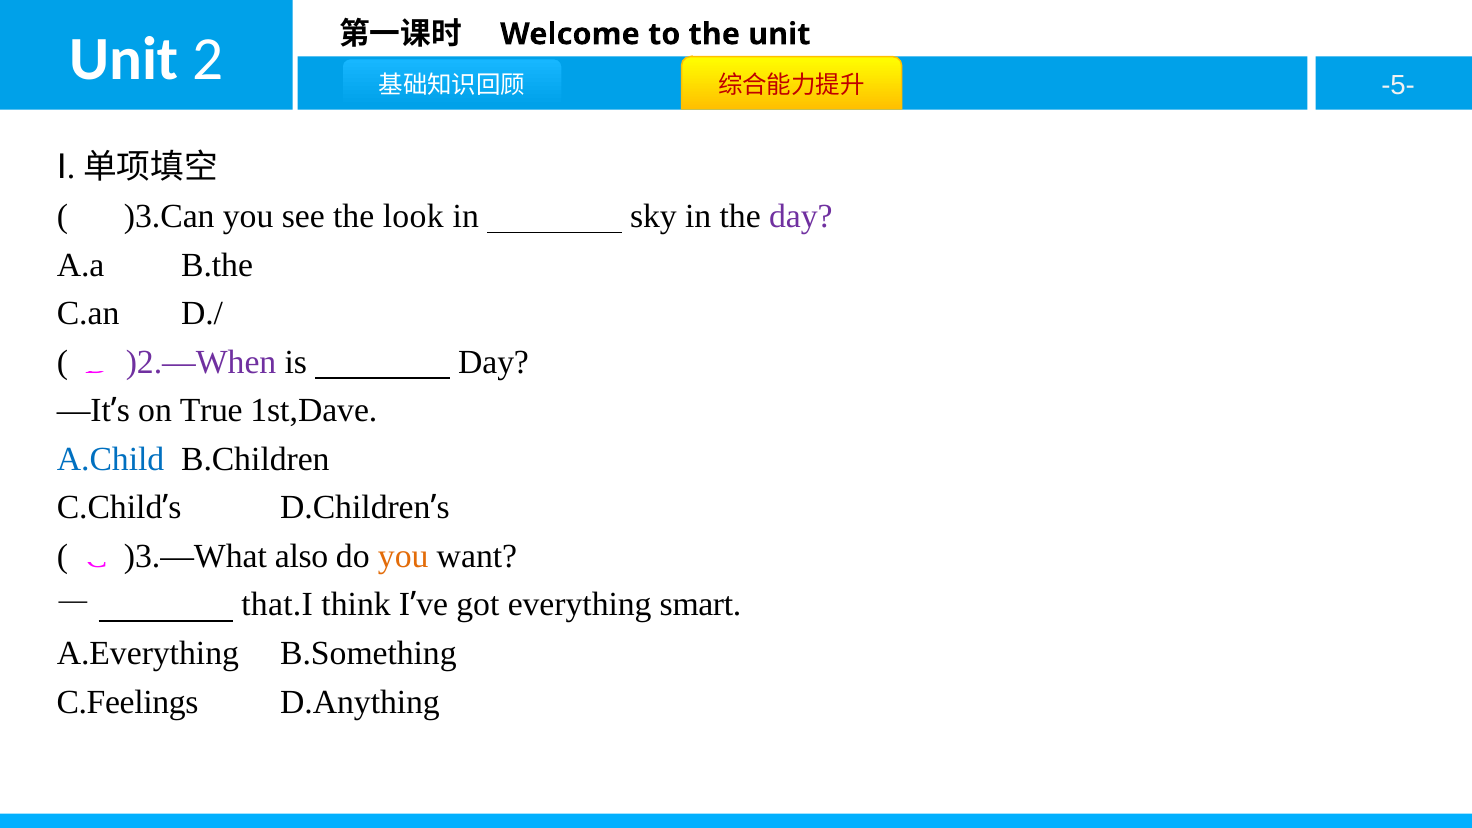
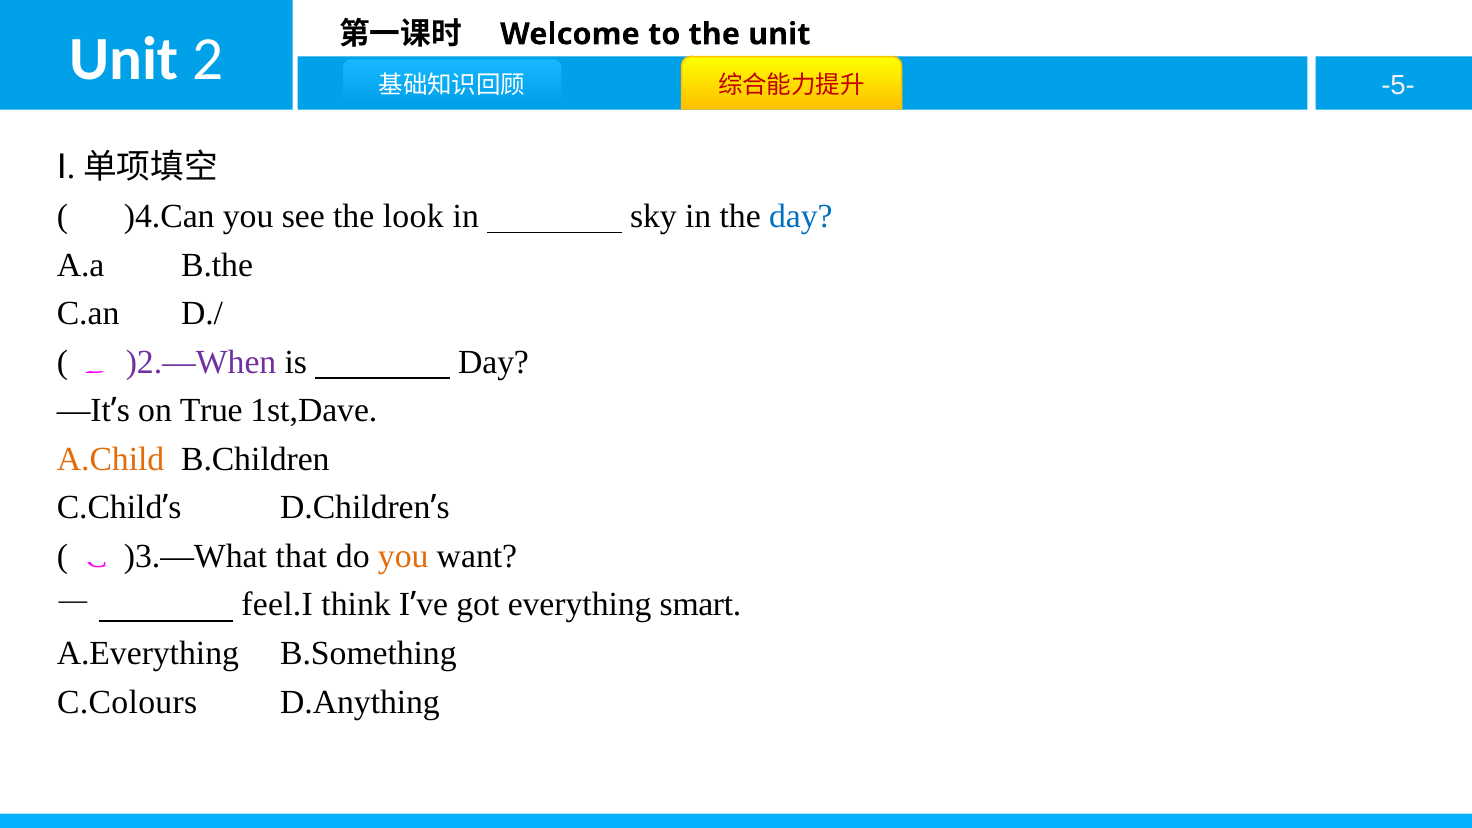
)3.Can: )3.Can -> )4.Can
day at (801, 216) colour: purple -> blue
A.Child colour: blue -> orange
also: also -> that
that.I: that.I -> feel.I
C.Feelings: C.Feelings -> C.Colours
